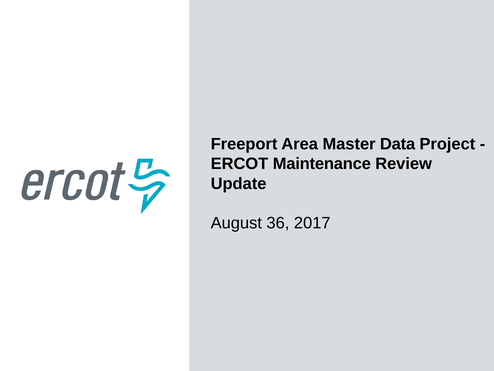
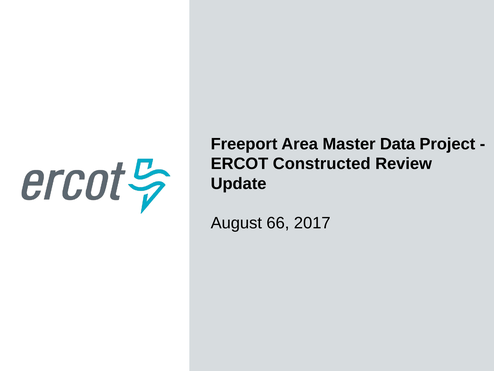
Maintenance: Maintenance -> Constructed
36: 36 -> 66
